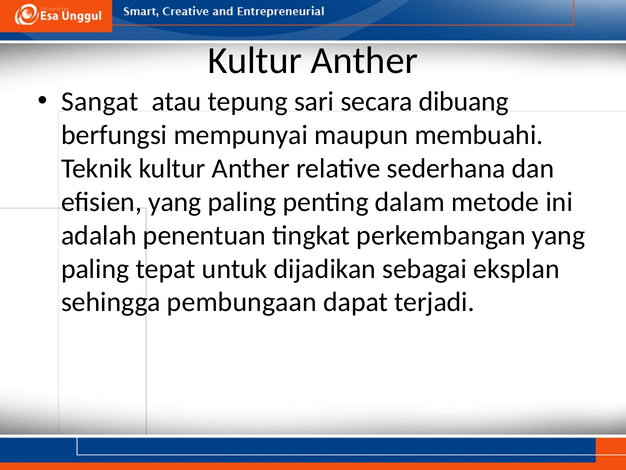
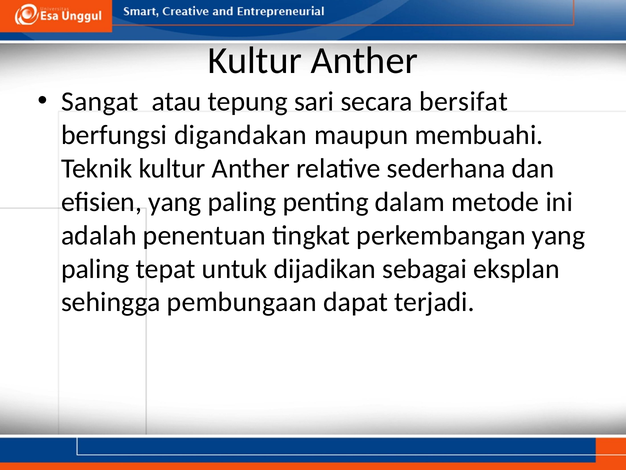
dibuang: dibuang -> bersifat
mempunyai: mempunyai -> digandakan
